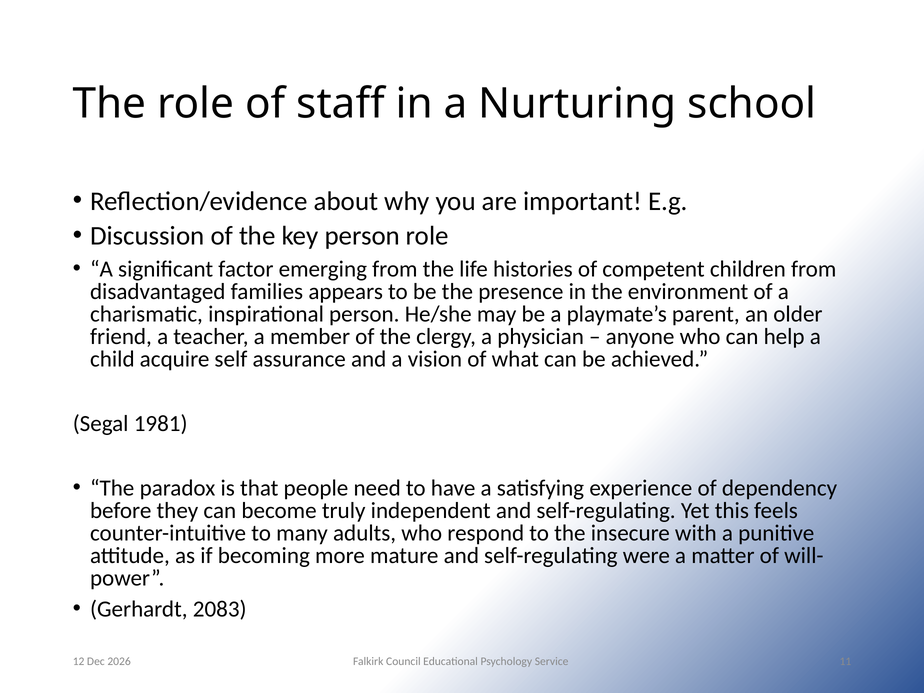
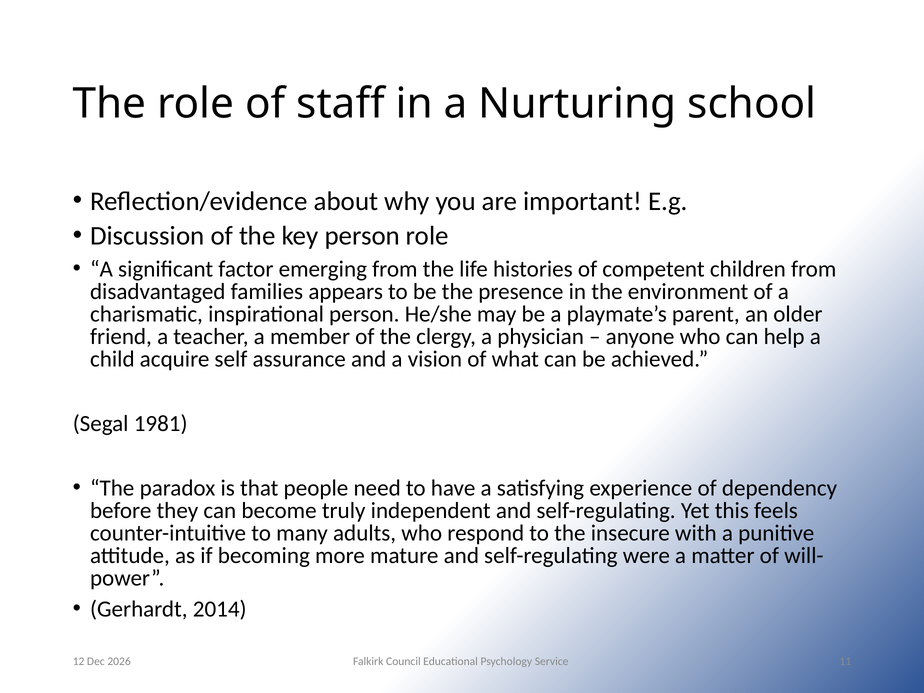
2083: 2083 -> 2014
